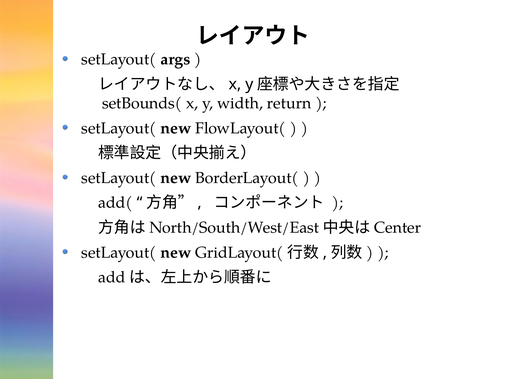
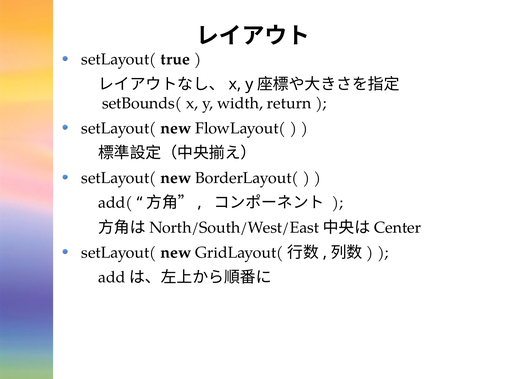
args: args -> true
